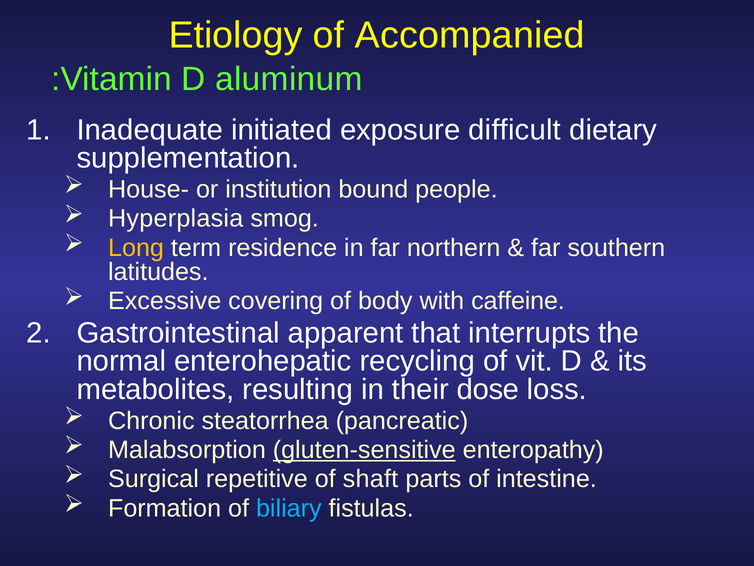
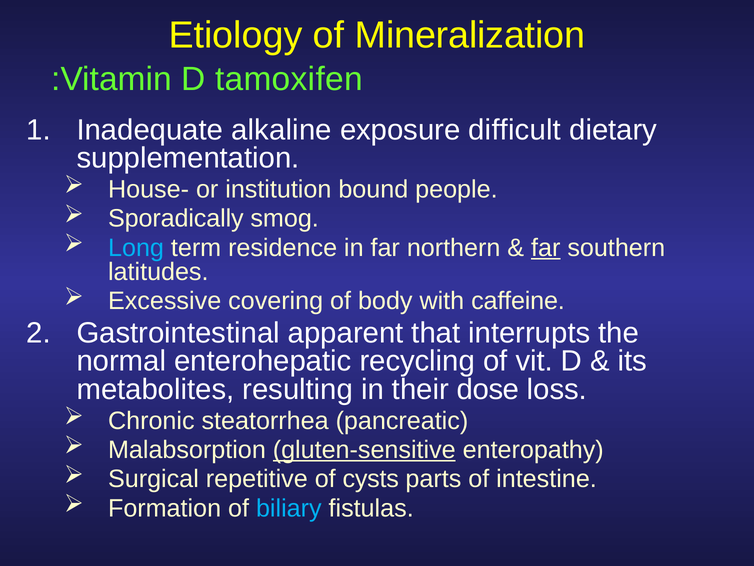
Accompanied: Accompanied -> Mineralization
aluminum: aluminum -> tamoxifen
initiated: initiated -> alkaline
Hyperplasia: Hyperplasia -> Sporadically
Long colour: yellow -> light blue
far at (546, 248) underline: none -> present
shaft: shaft -> cysts
